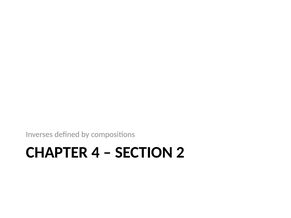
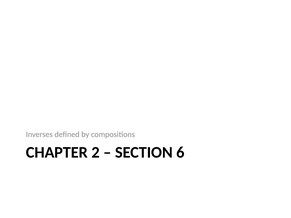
4: 4 -> 2
2: 2 -> 6
